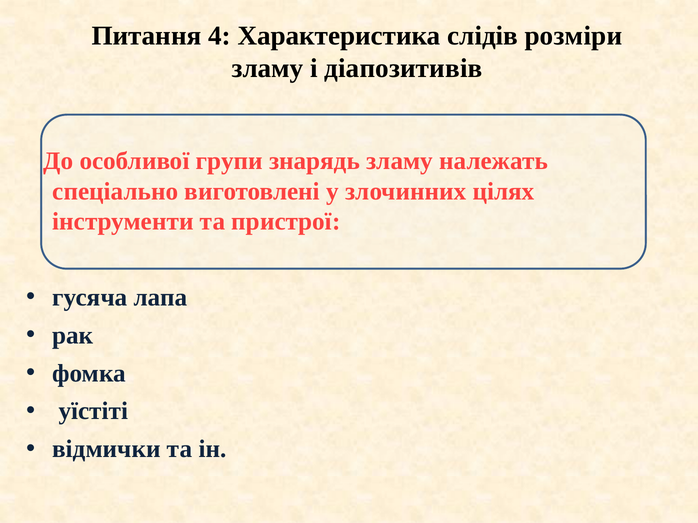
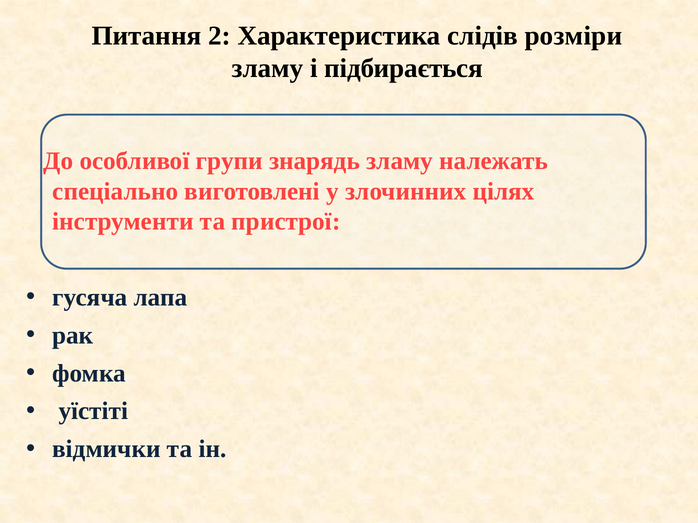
4: 4 -> 2
діапозитивів: діапозитивів -> підбирається
